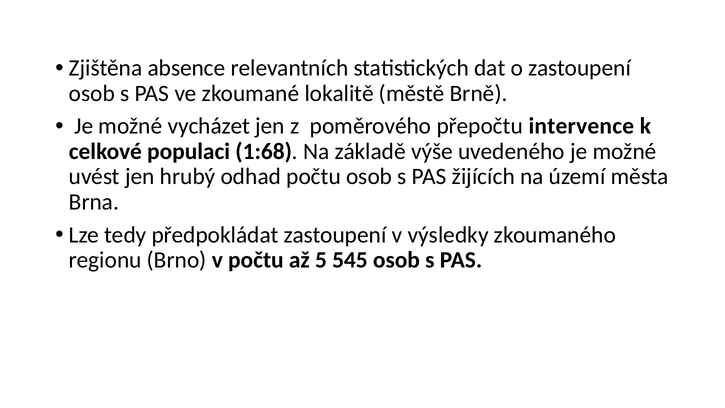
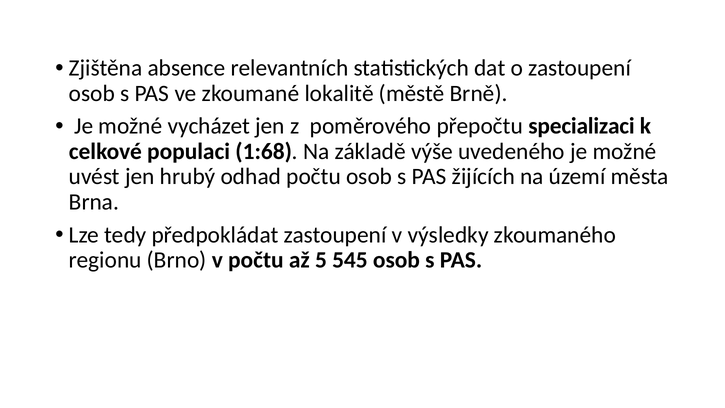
intervence: intervence -> specializaci
